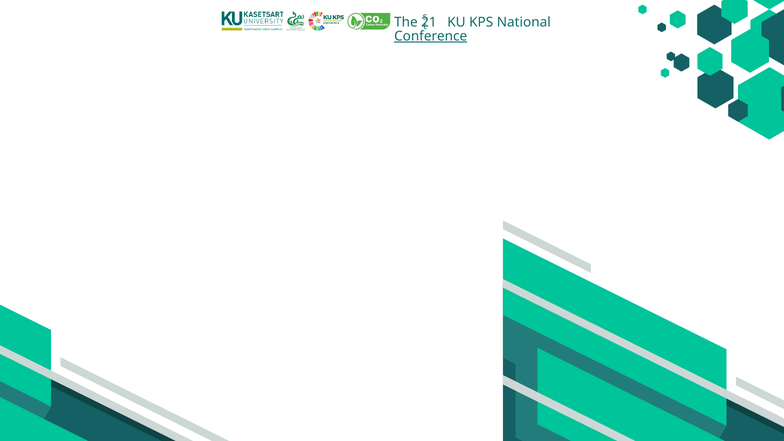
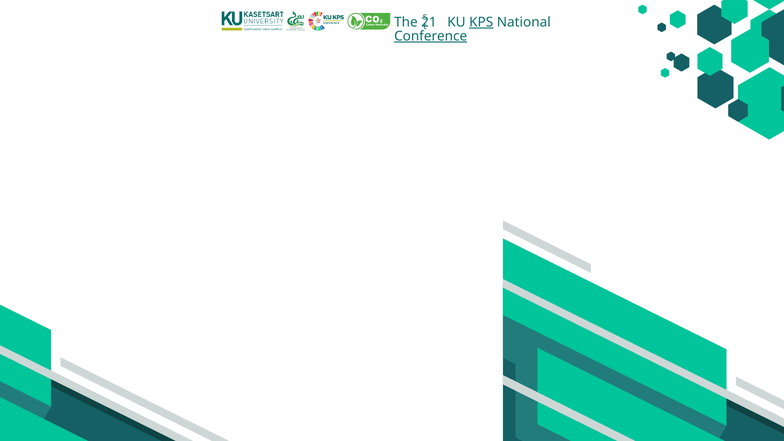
KPS underline: none -> present
